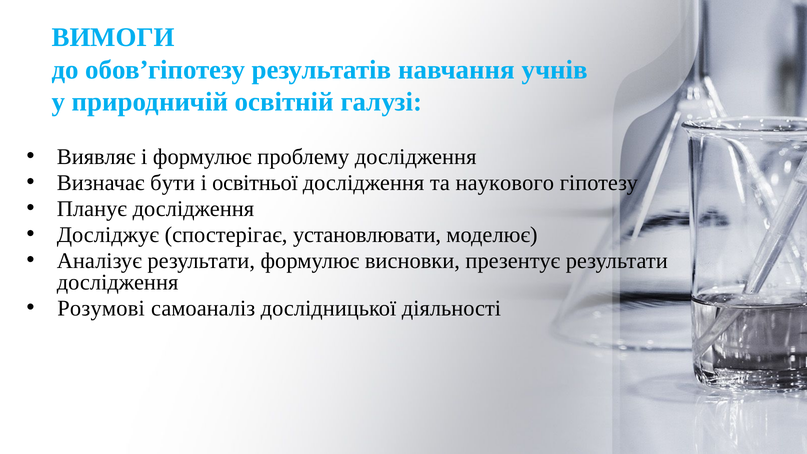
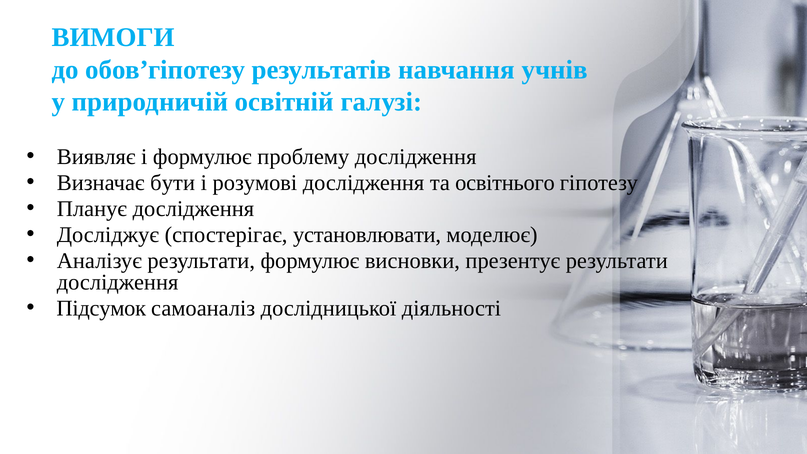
освітньої: освітньої -> розумові
наукового: наукового -> освітнього
Розумові: Розумові -> Підсумок
